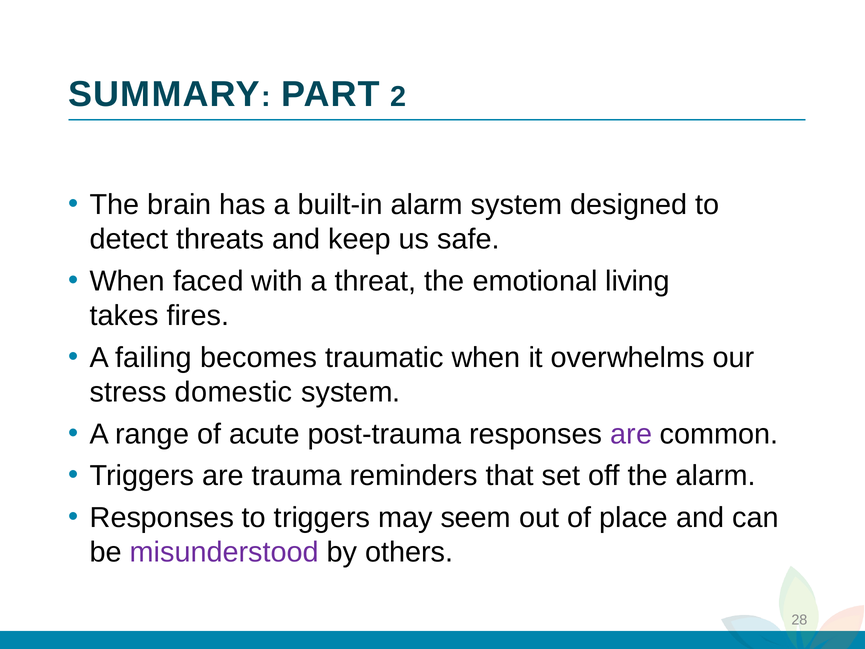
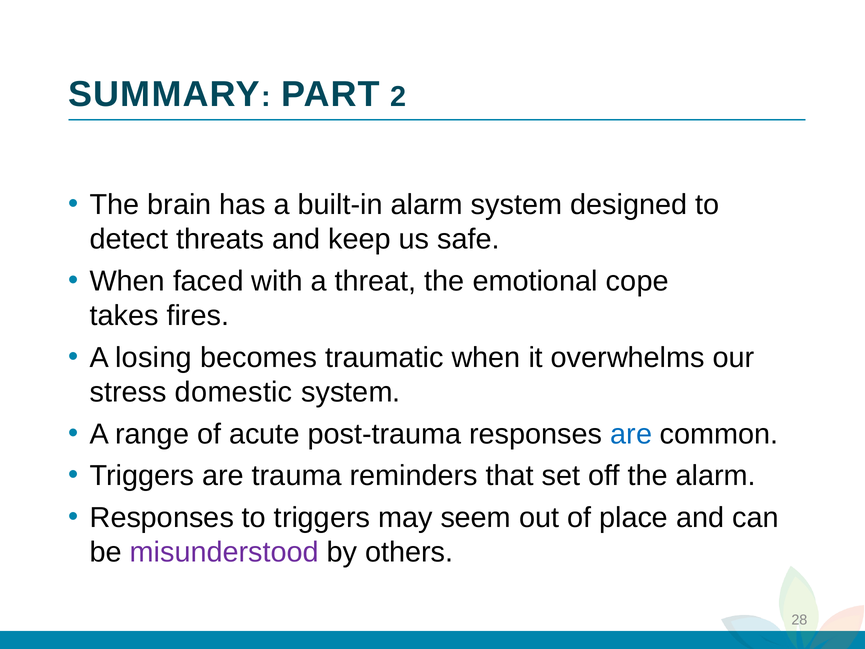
living: living -> cope
failing: failing -> losing
are at (631, 434) colour: purple -> blue
